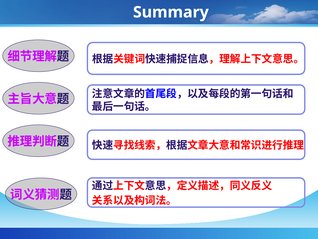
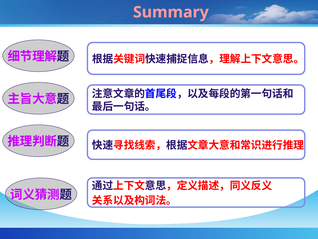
Summary colour: white -> pink
